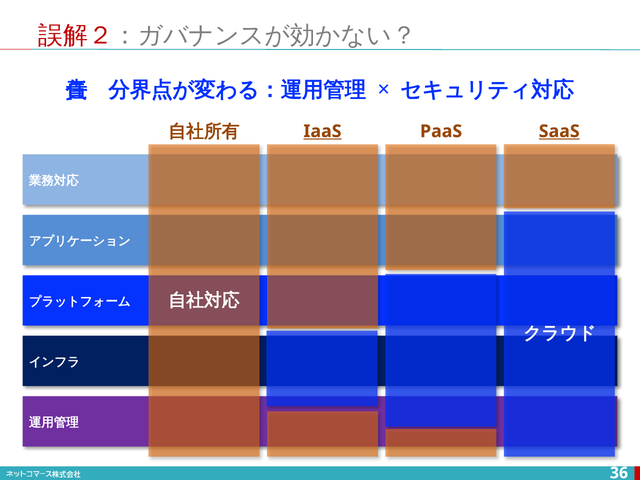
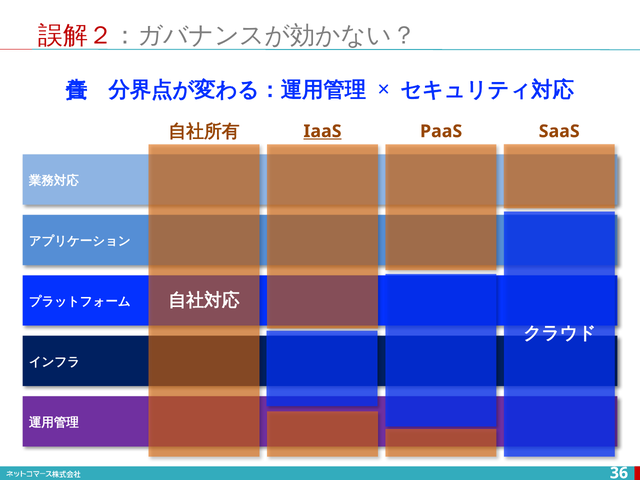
SaaS underline: present -> none
